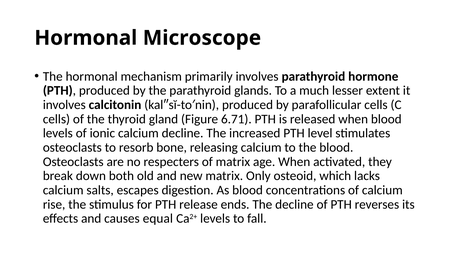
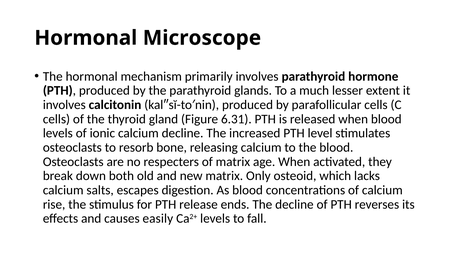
6.71: 6.71 -> 6.31
equal: equal -> easily
